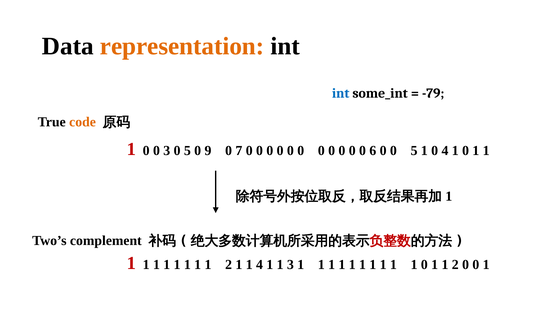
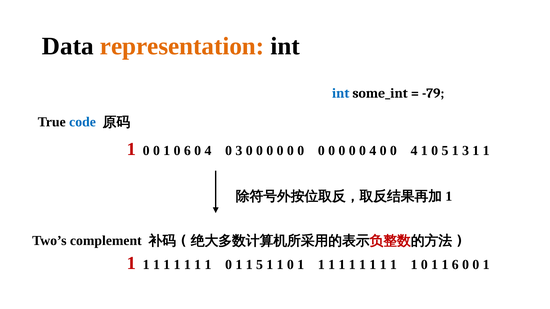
code colour: orange -> blue
1 0 0 3: 3 -> 1
5 at (187, 151): 5 -> 6
9 at (208, 151): 9 -> 4
0 7: 7 -> 3
0 0 0 6: 6 -> 4
5 at (414, 151): 5 -> 4
0 4: 4 -> 5
0 at (466, 151): 0 -> 3
2 at (229, 265): 2 -> 0
1 4: 4 -> 5
3 at (290, 265): 3 -> 0
0 1 1 2: 2 -> 6
